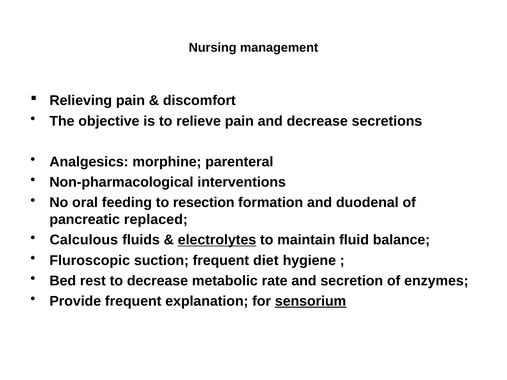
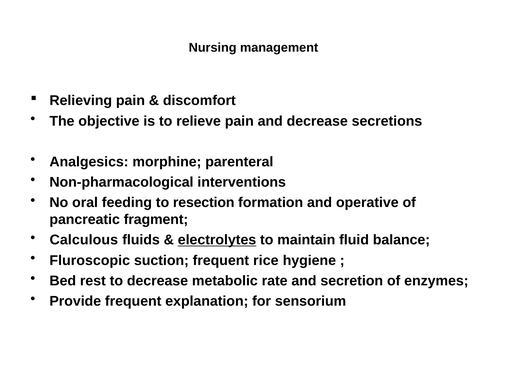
duodenal: duodenal -> operative
replaced: replaced -> fragment
diet: diet -> rice
sensorium underline: present -> none
